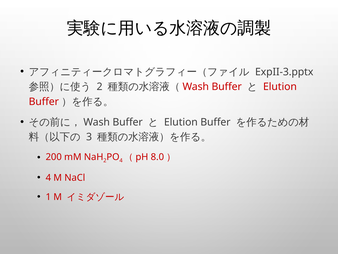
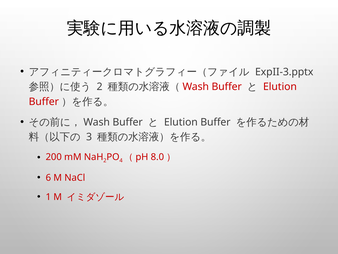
4 at (48, 177): 4 -> 6
